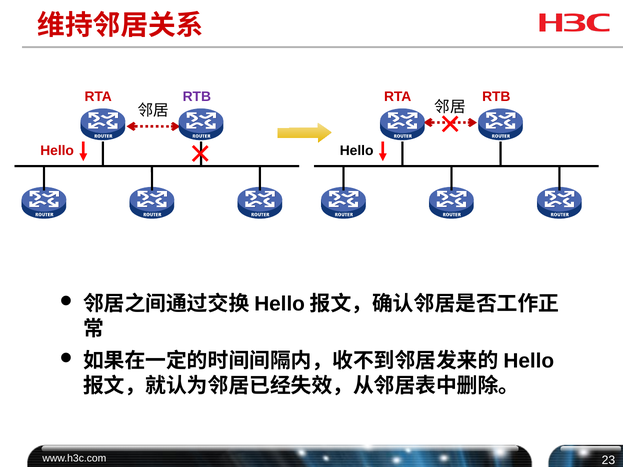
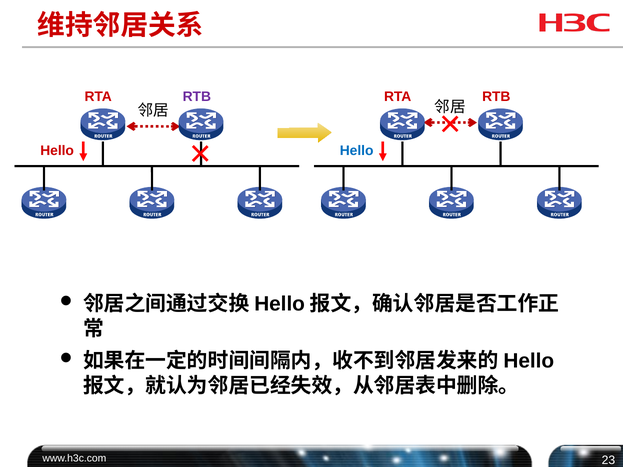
Hello at (357, 151) colour: black -> blue
